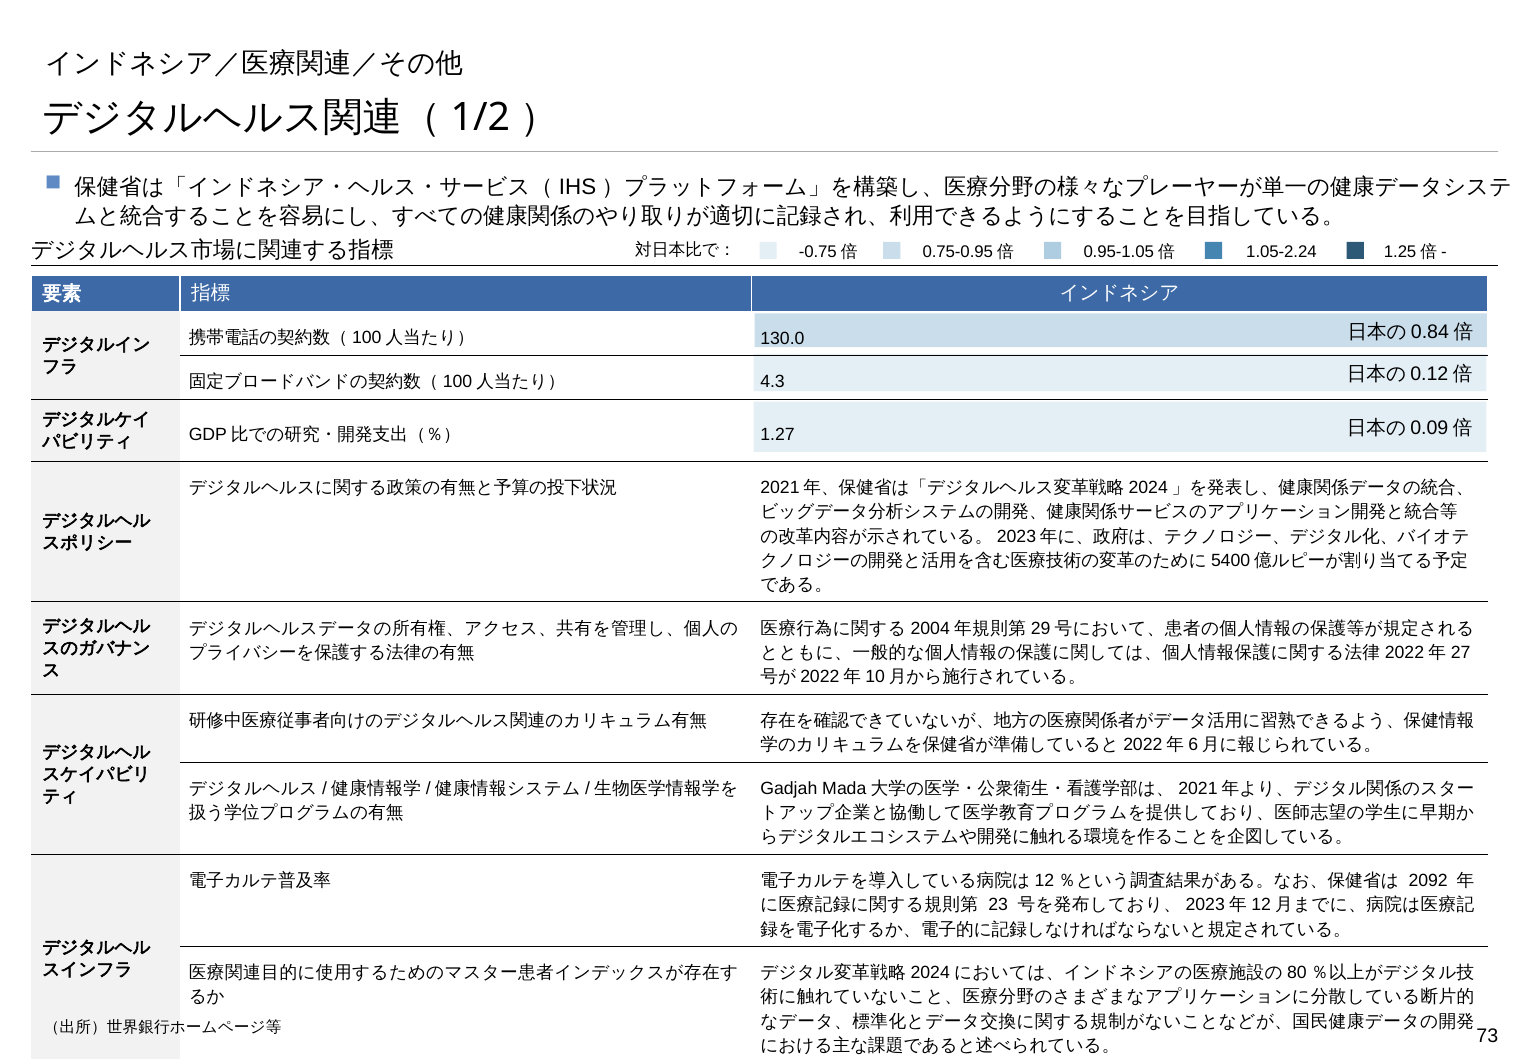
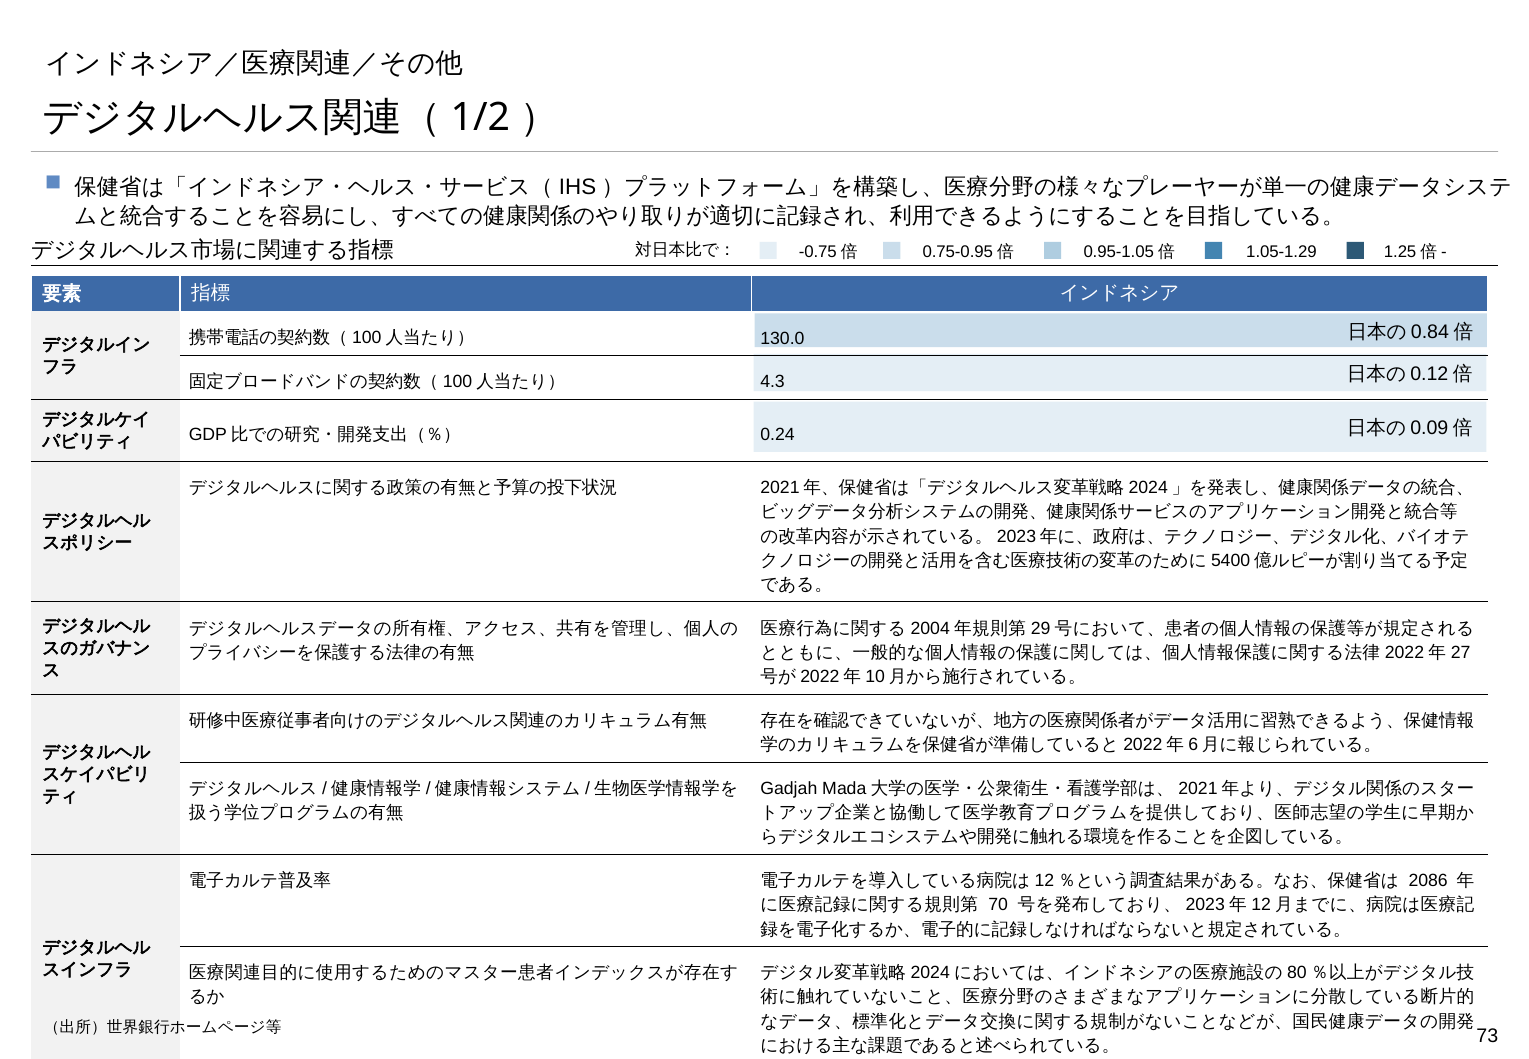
1.05-2.24: 1.05-2.24 -> 1.05-1.29
1.27: 1.27 -> 0.24
2092: 2092 -> 2086
23: 23 -> 70
